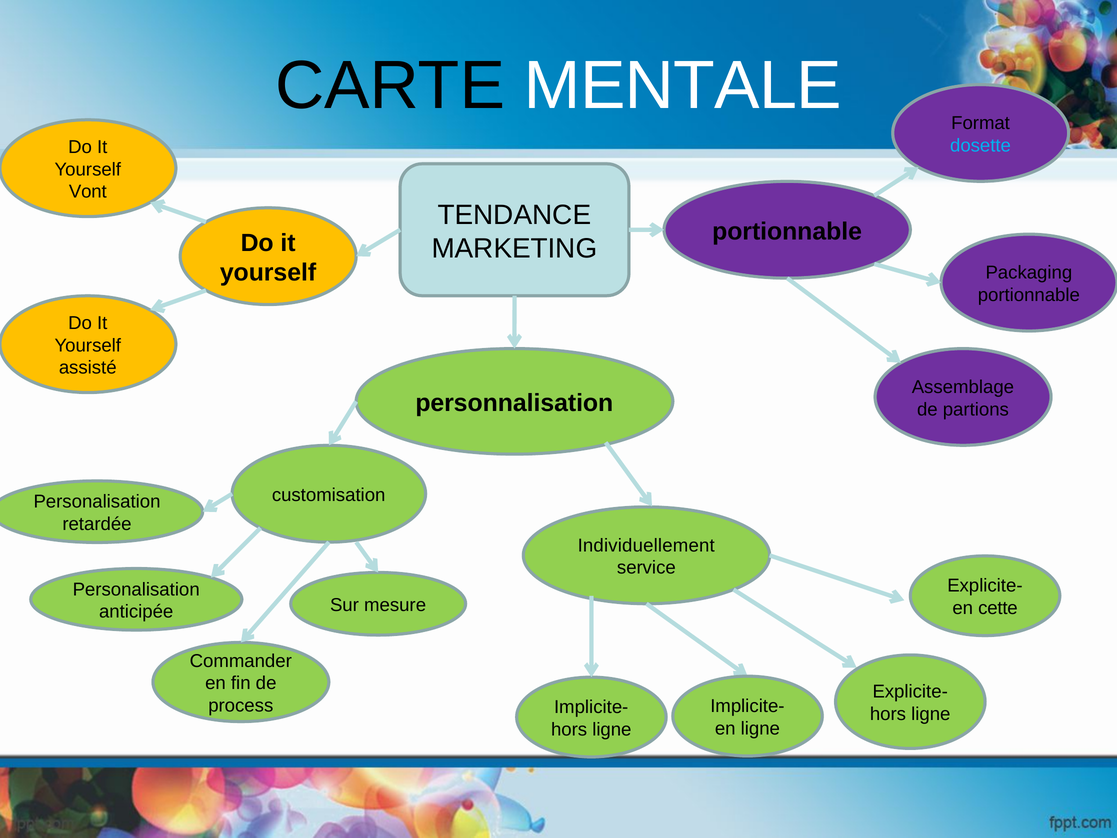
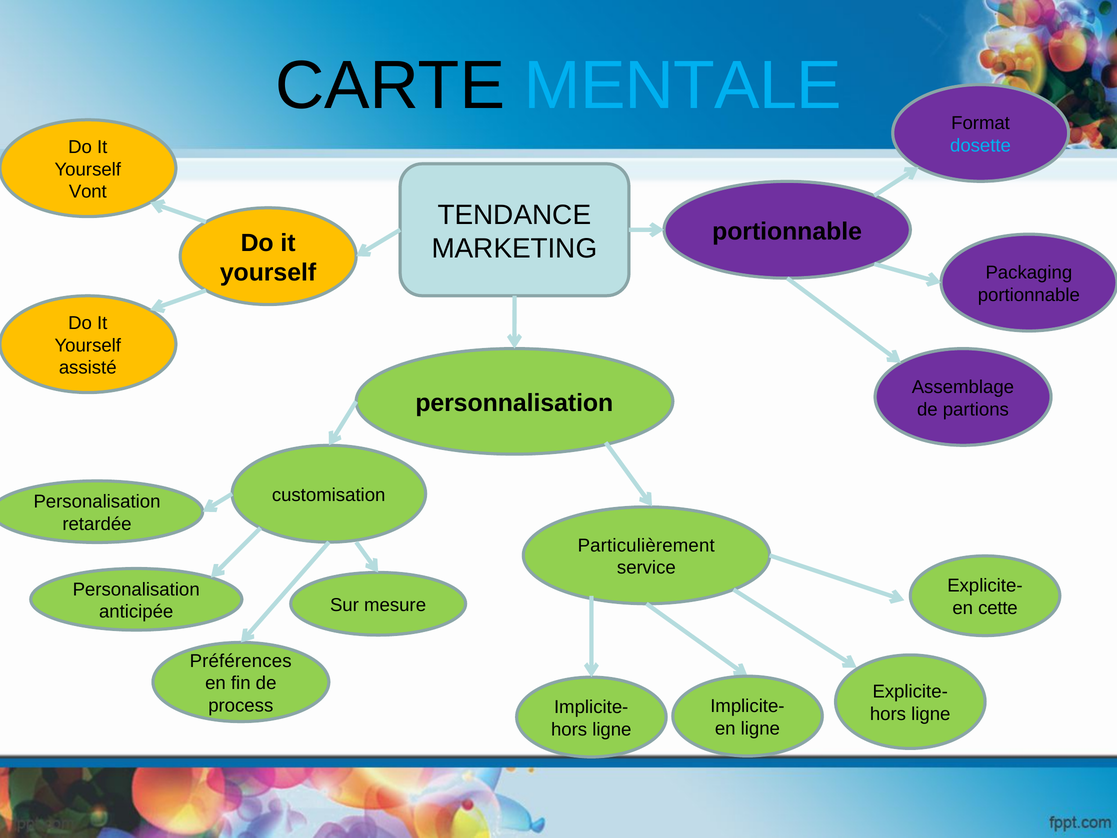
MENTALE colour: white -> light blue
Individuellement: Individuellement -> Particulièrement
Commander: Commander -> Préférences
